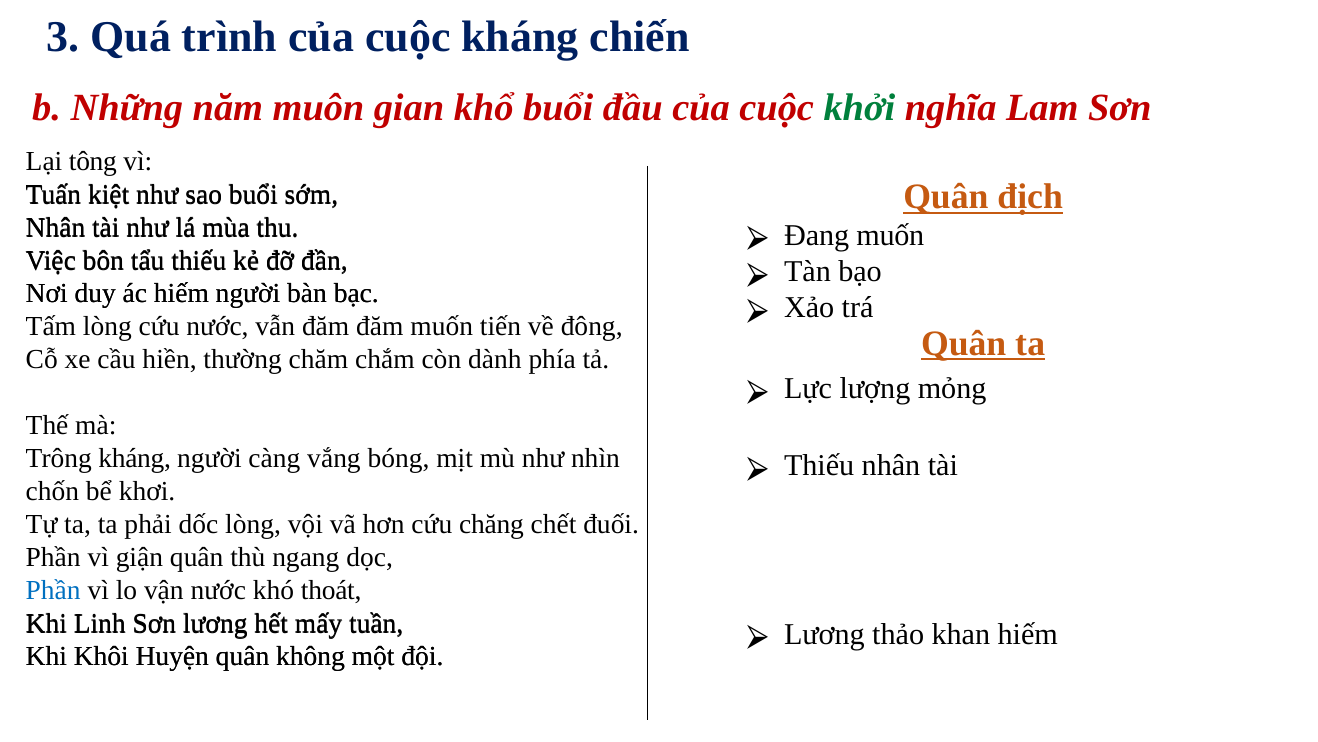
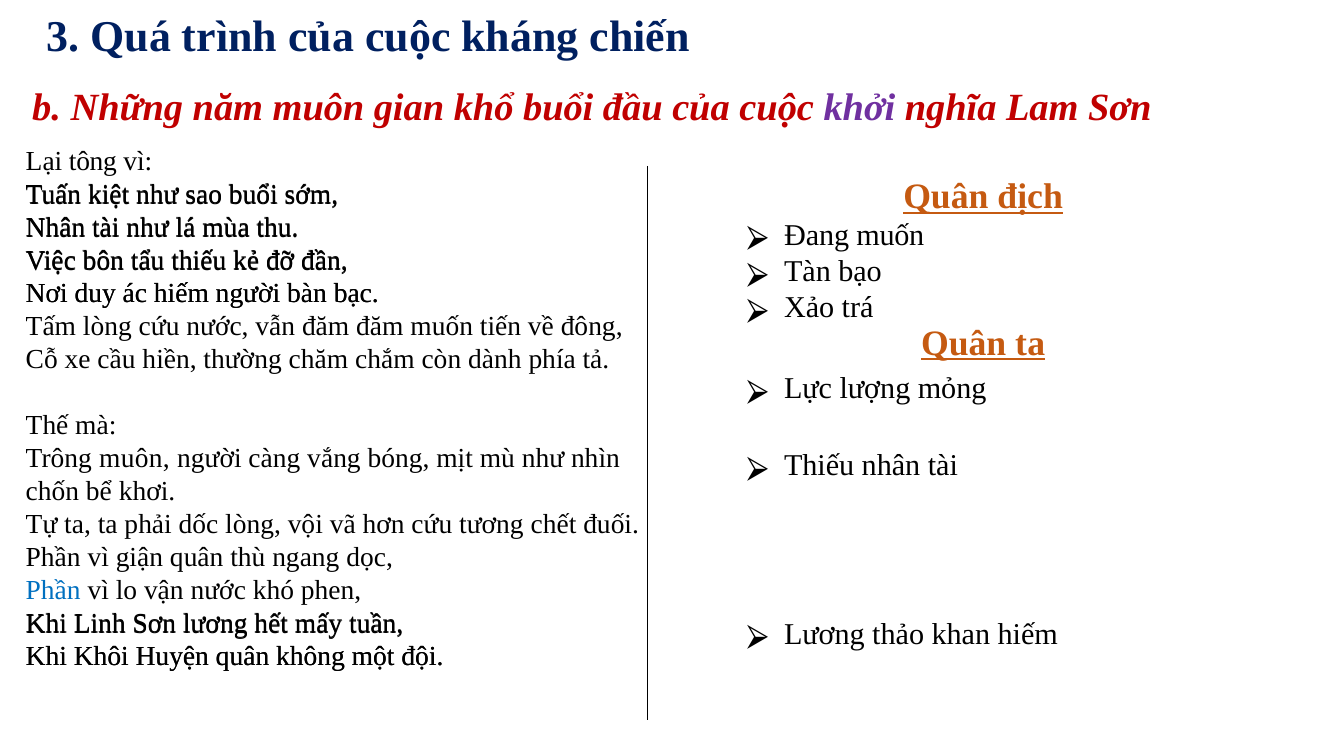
khởi colour: green -> purple
Trông kháng: kháng -> muôn
chăng: chăng -> tương
thoát: thoát -> phen
